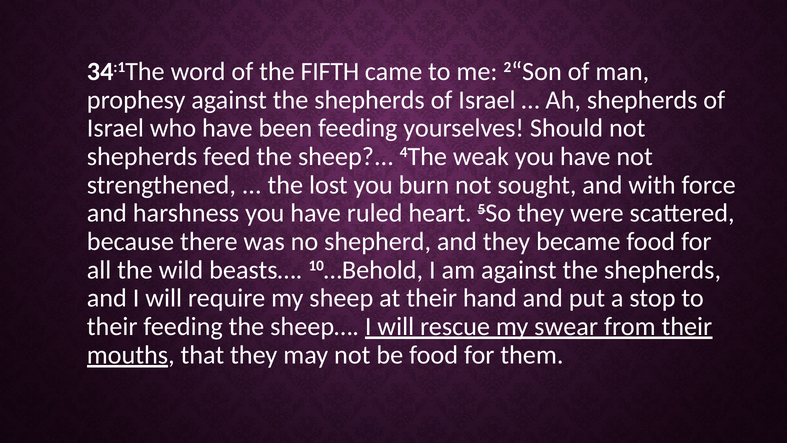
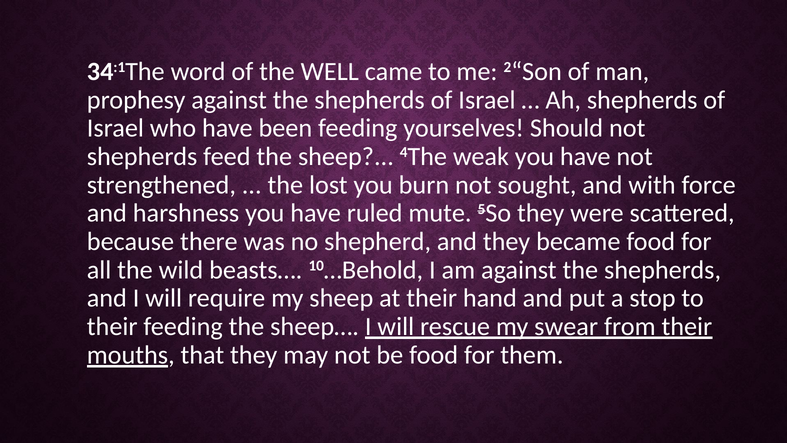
FIFTH: FIFTH -> WELL
heart: heart -> mute
